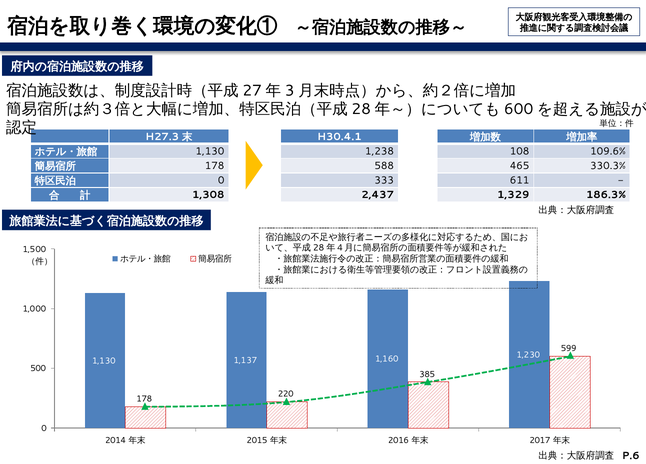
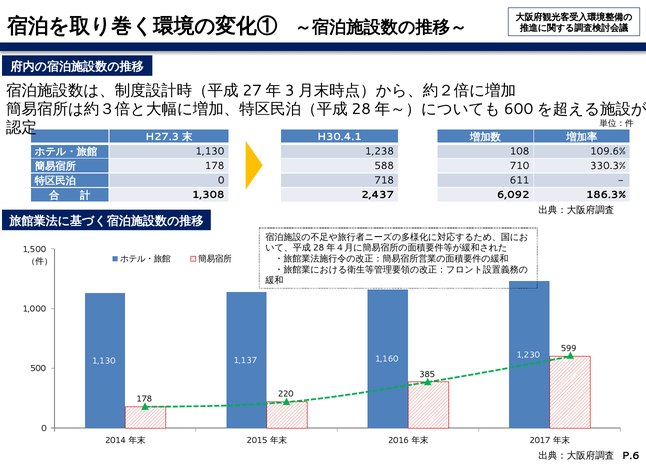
465: 465 -> 710
333: 333 -> 718
1,329: 1,329 -> 6,092
